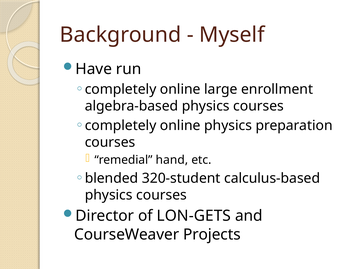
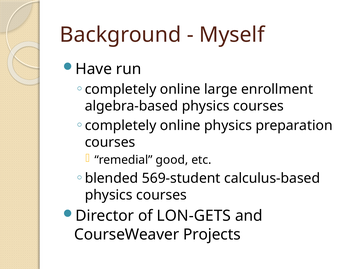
hand: hand -> good
320-student: 320-student -> 569-student
